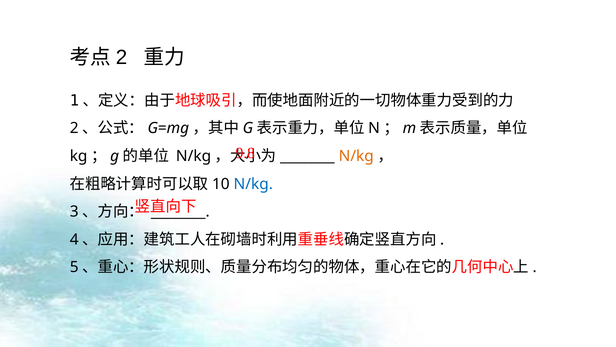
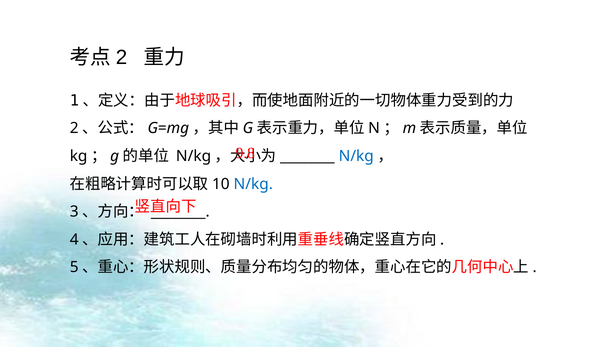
N/kg at (356, 156) colour: orange -> blue
